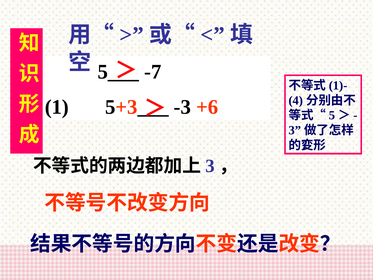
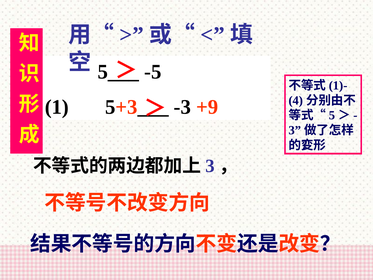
-7: -7 -> -5
+6: +6 -> +9
